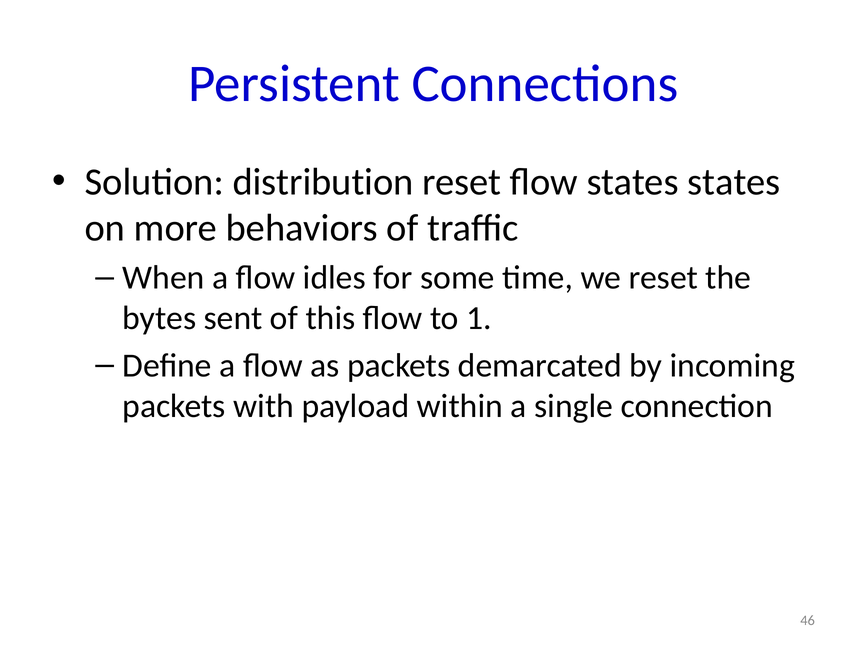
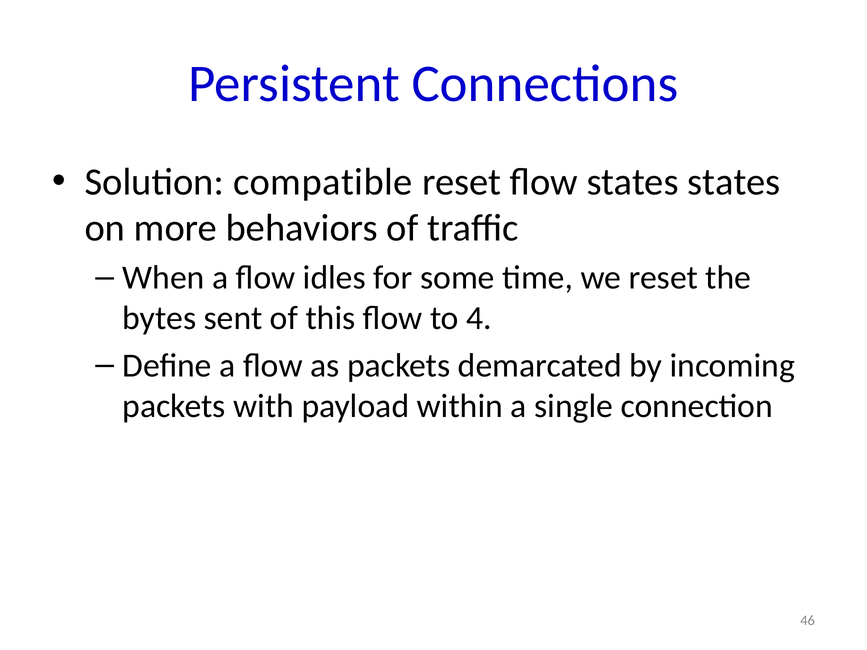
distribution: distribution -> compatible
1: 1 -> 4
